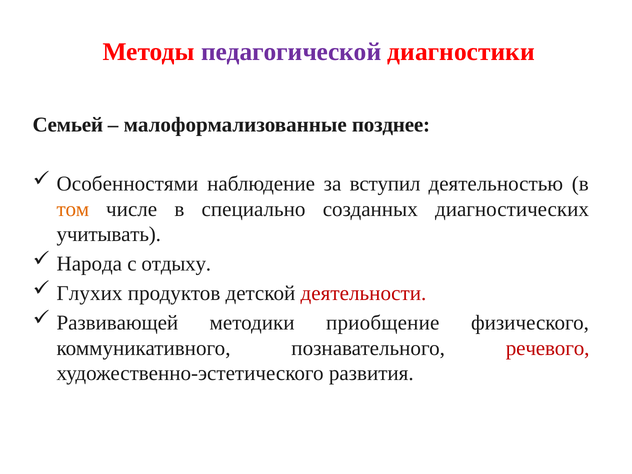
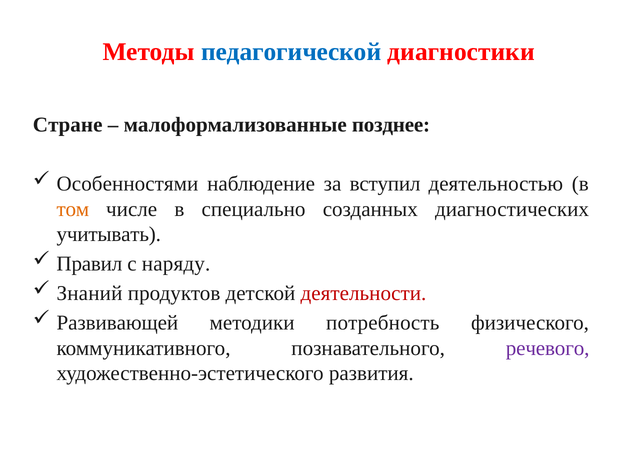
педагогической colour: purple -> blue
Семьей: Семьей -> Стране
Народа: Народа -> Правил
отдыху: отдыху -> наряду
Глухих: Глухих -> Знаний
приобщение: приобщение -> потребность
речевого colour: red -> purple
